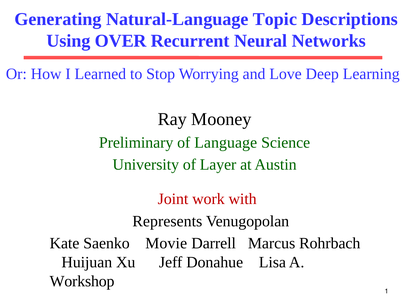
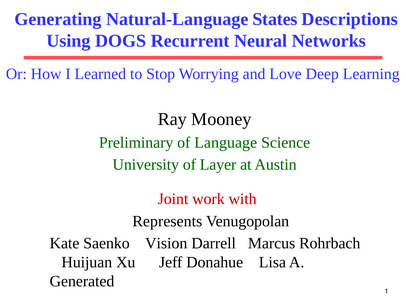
Topic: Topic -> States
OVER: OVER -> DOGS
Movie: Movie -> Vision
Workshop: Workshop -> Generated
